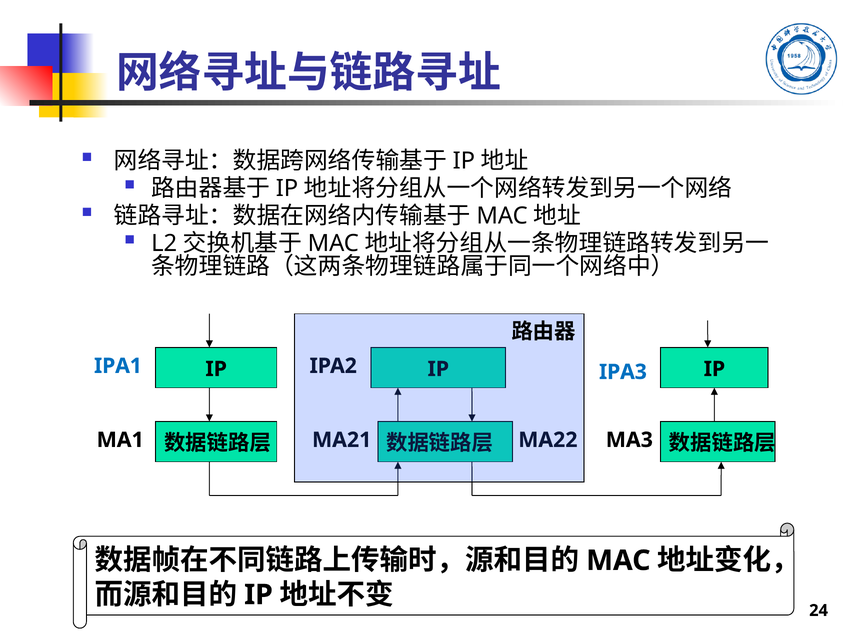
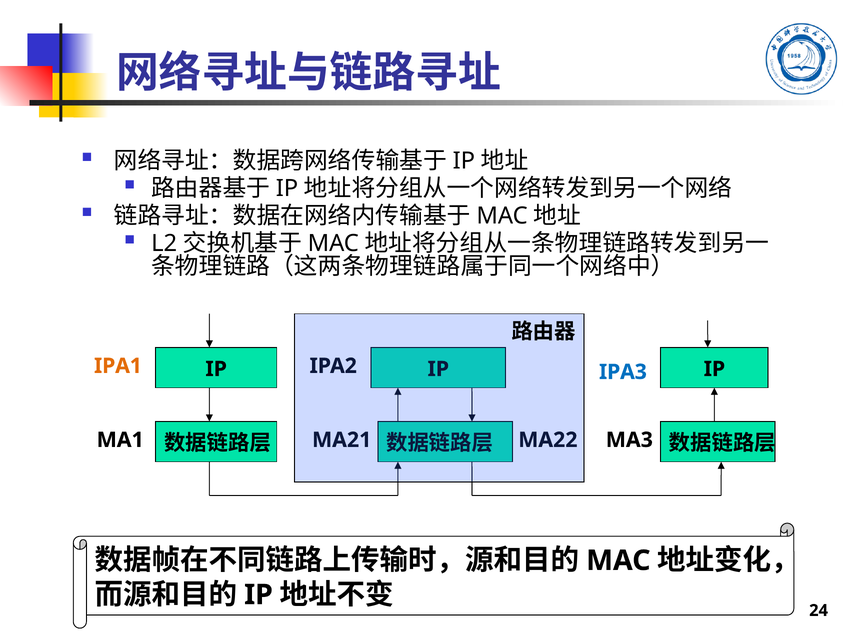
IPA1 colour: blue -> orange
